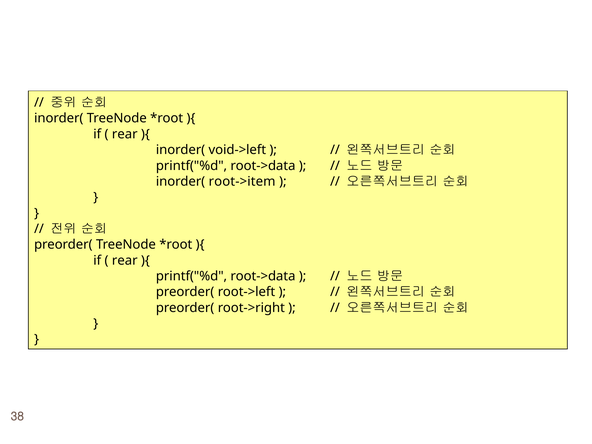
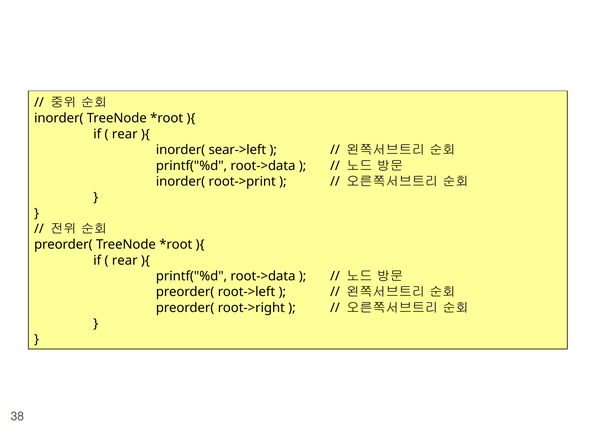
void->left: void->left -> sear->left
root->item: root->item -> root->print
